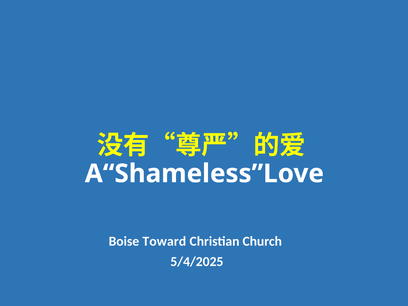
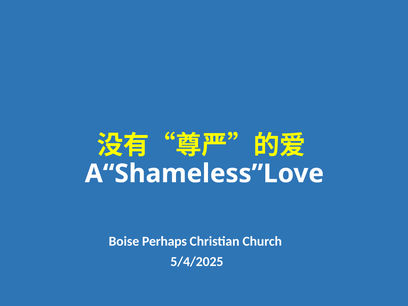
Toward: Toward -> Perhaps
